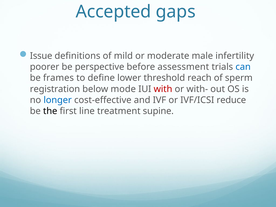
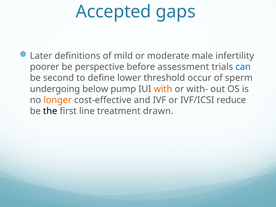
Issue: Issue -> Later
frames: frames -> second
reach: reach -> occur
registration: registration -> undergoing
mode: mode -> pump
with colour: red -> orange
longer colour: blue -> orange
supine: supine -> drawn
